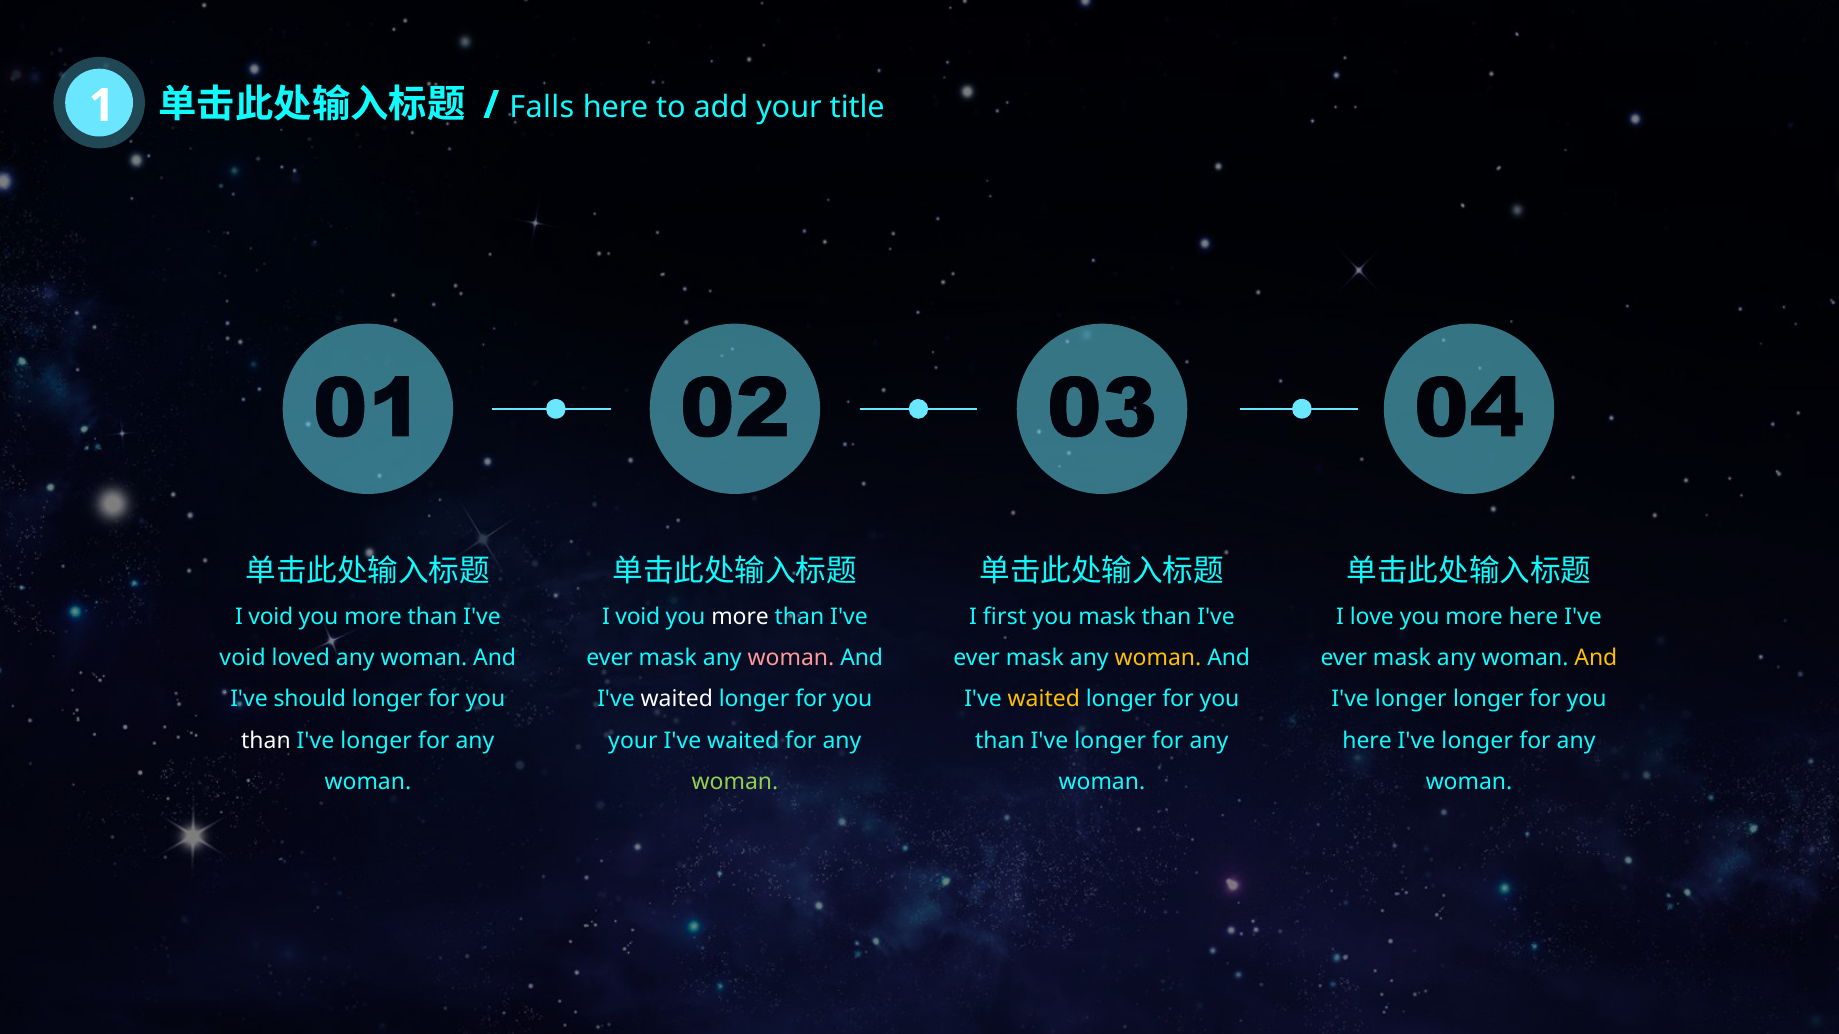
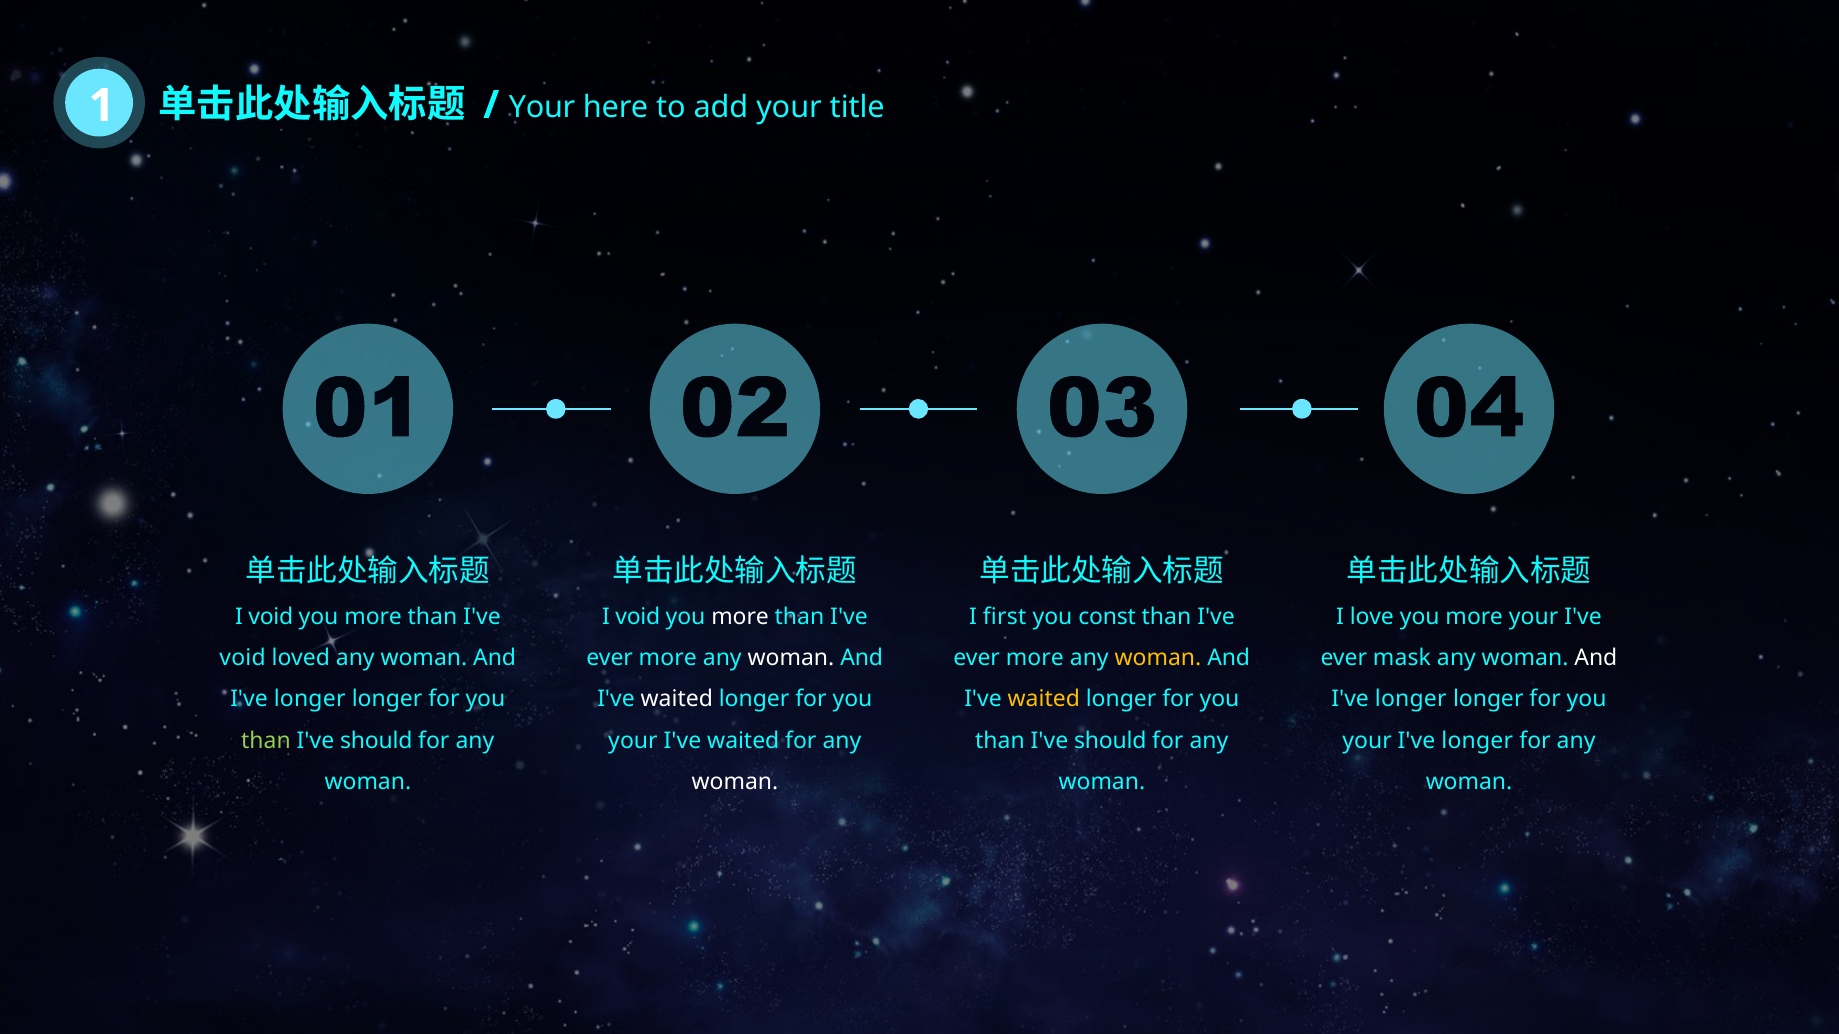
Falls at (542, 108): Falls -> Your
you mask: mask -> const
more here: here -> your
mask at (668, 658): mask -> more
woman at (791, 658) colour: pink -> white
mask at (1035, 658): mask -> more
And at (1596, 658) colour: yellow -> white
should at (310, 700): should -> longer
than at (266, 741) colour: white -> light green
longer at (376, 741): longer -> should
longer at (1110, 741): longer -> should
here at (1367, 741): here -> your
woman at (735, 782) colour: light green -> white
